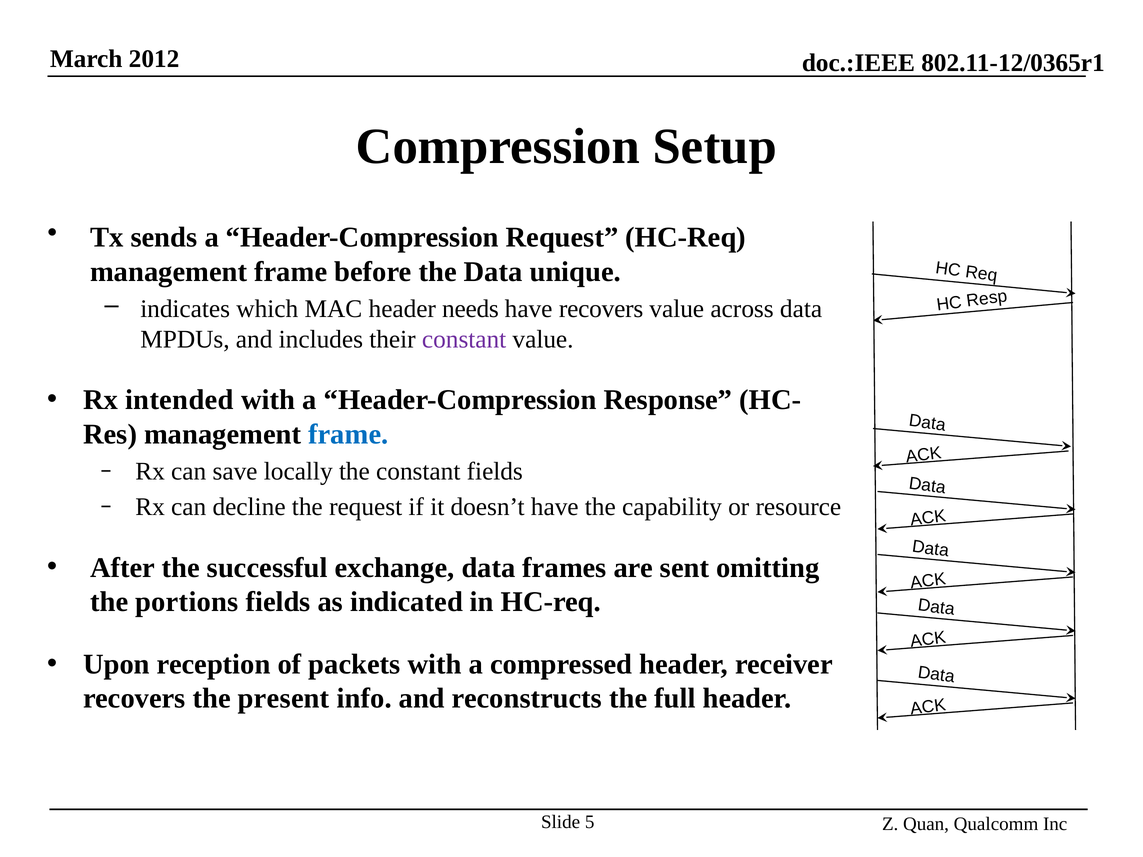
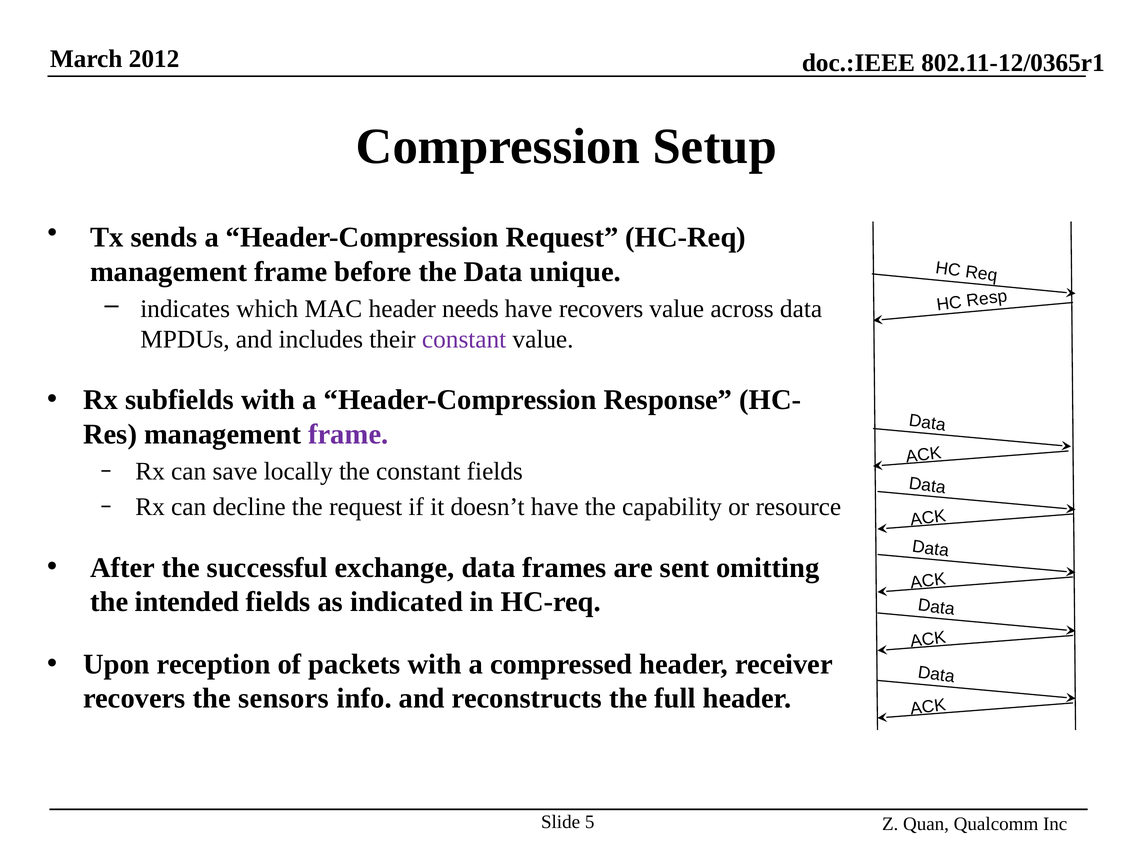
intended: intended -> subfields
frame at (348, 434) colour: blue -> purple
portions: portions -> intended
present: present -> sensors
